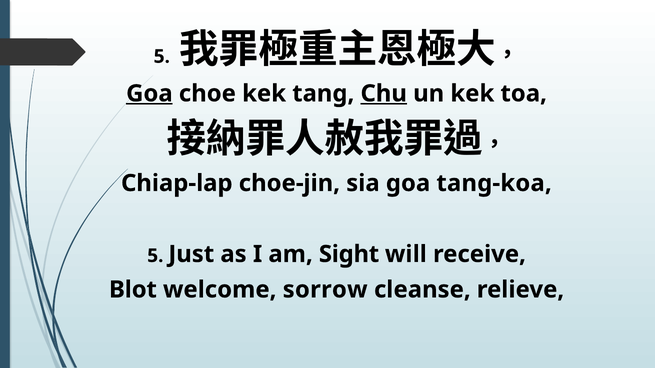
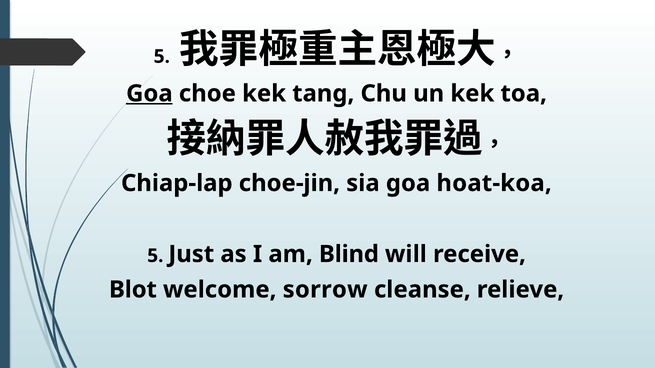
Chu underline: present -> none
tang-koa: tang-koa -> hoat-koa
Sight: Sight -> Blind
